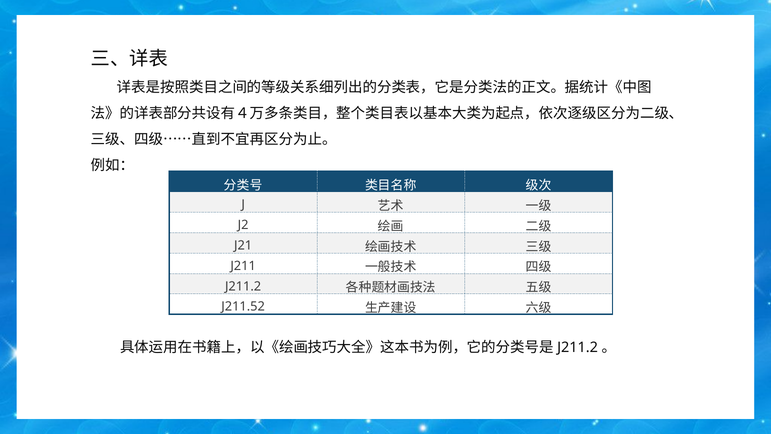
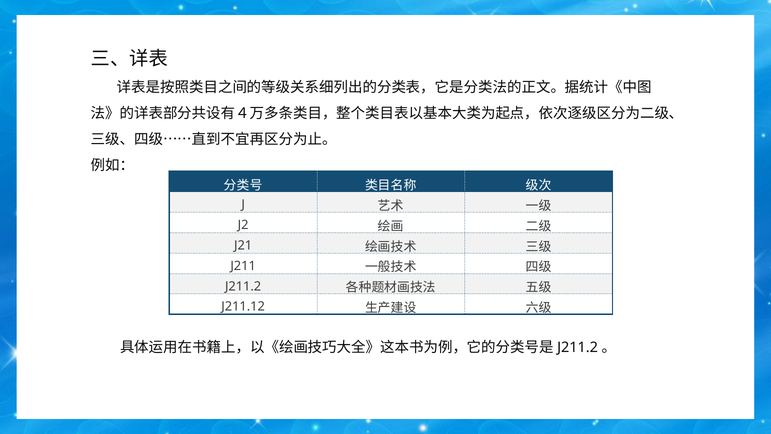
J211.52: J211.52 -> J211.12
